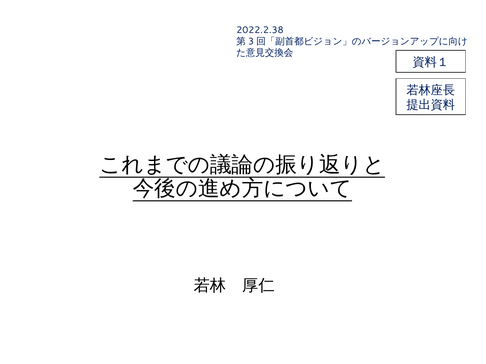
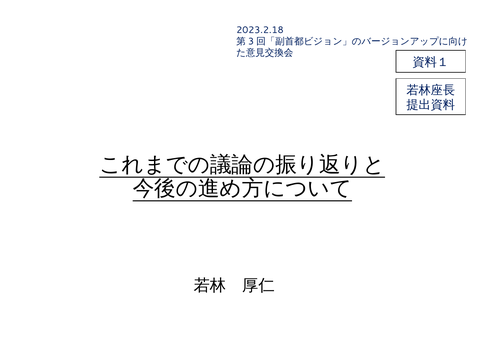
2022.2.38: 2022.2.38 -> 2023.2.18
